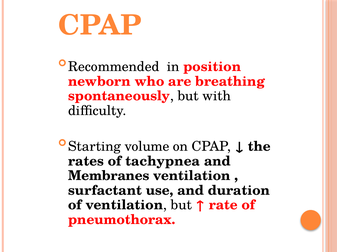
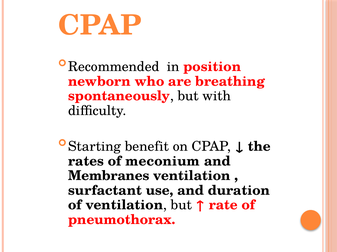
volume: volume -> benefit
tachypnea: tachypnea -> meconium
